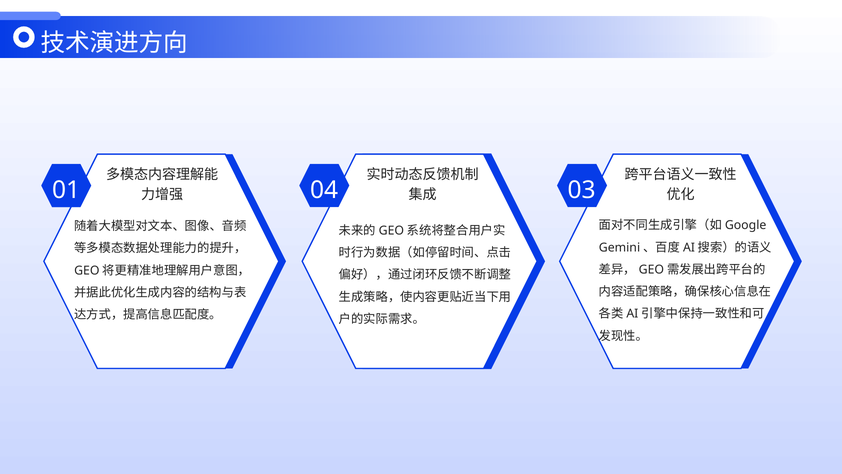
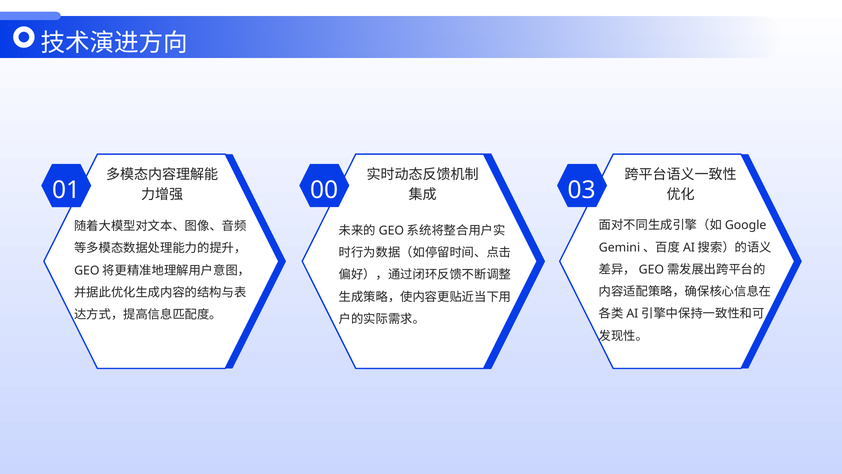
04: 04 -> 00
